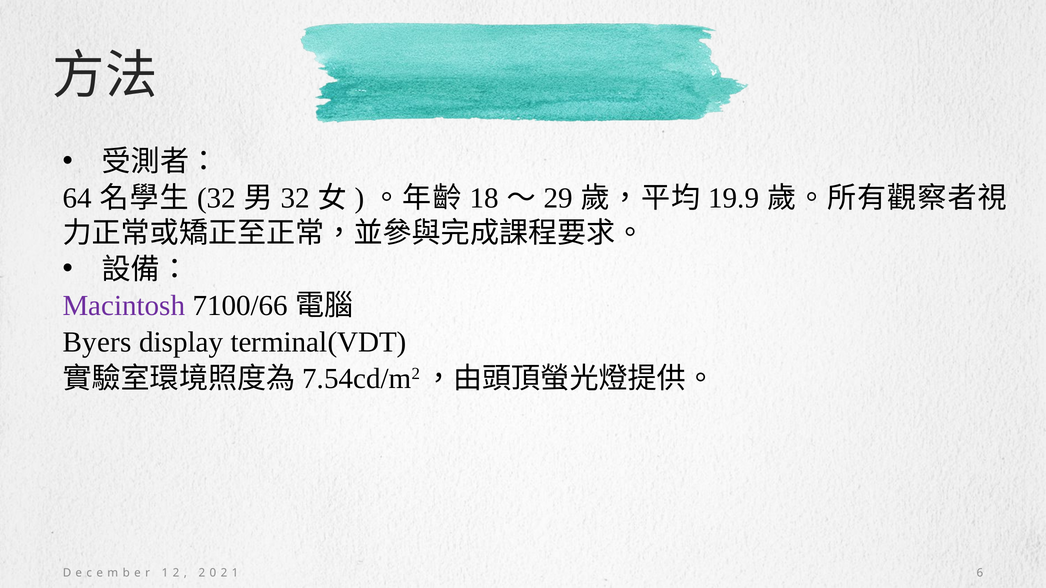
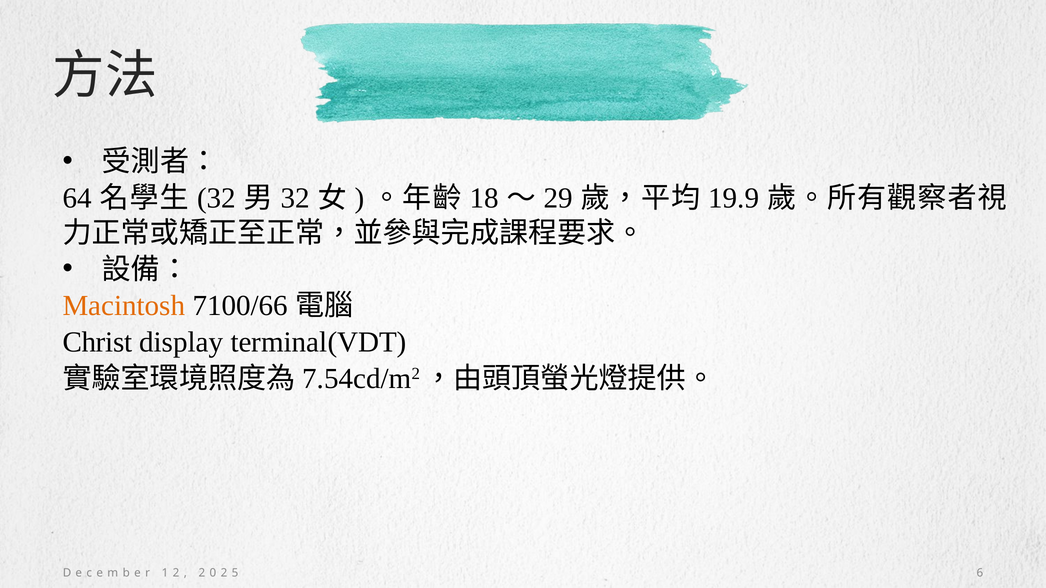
Macintosh colour: purple -> orange
Byers: Byers -> Christ
1 at (235, 573): 1 -> 5
